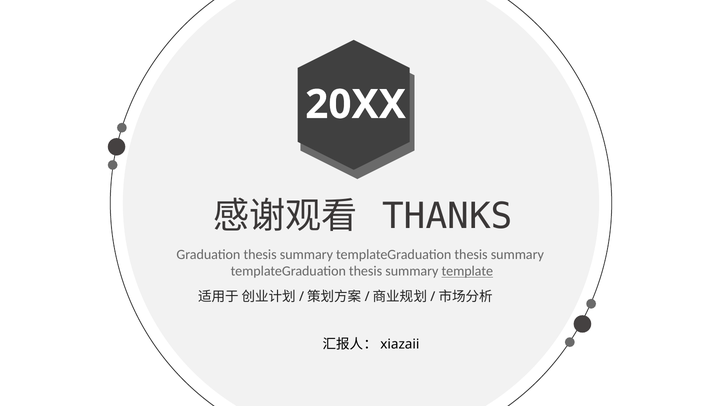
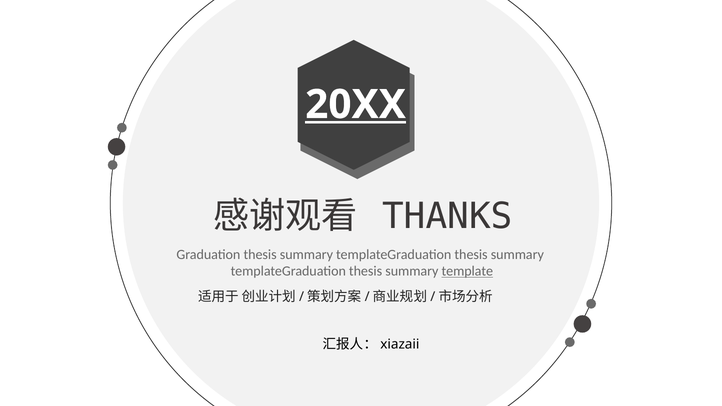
20XX underline: none -> present
